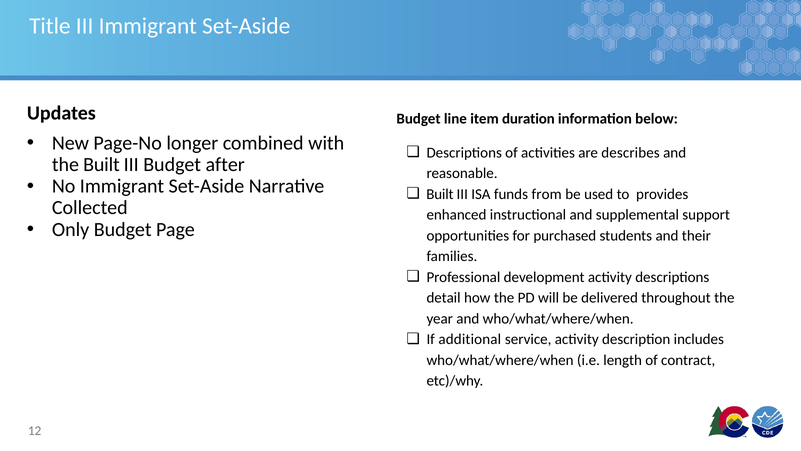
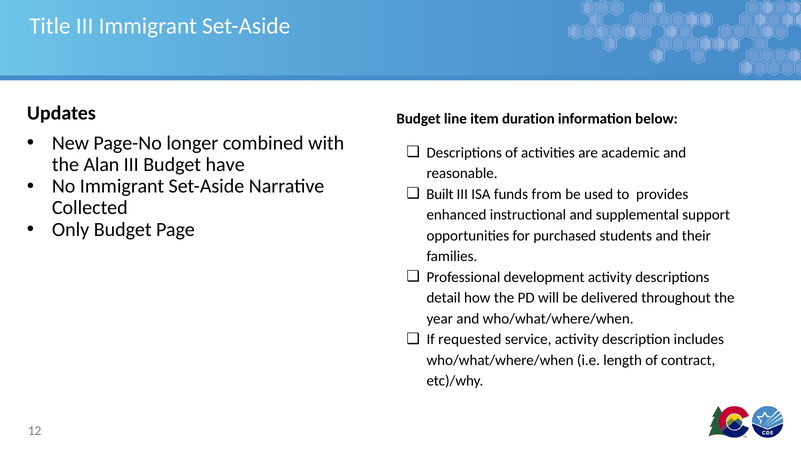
describes: describes -> academic
the Built: Built -> Alan
after: after -> have
additional: additional -> requested
